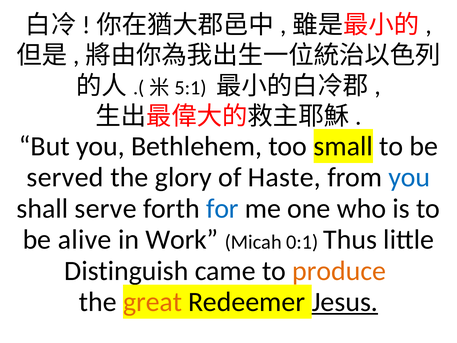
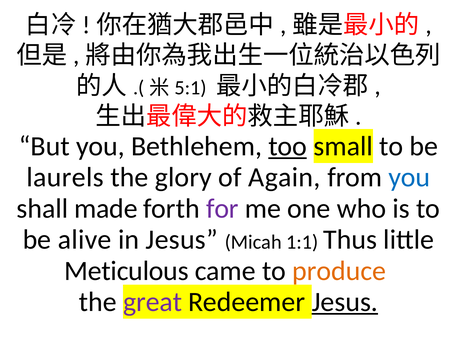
too underline: none -> present
served: served -> laurels
Haste: Haste -> Again
serve: serve -> made
for colour: blue -> purple
in Work: Work -> Jesus
0:1: 0:1 -> 1:1
Distinguish: Distinguish -> Meticulous
great colour: orange -> purple
